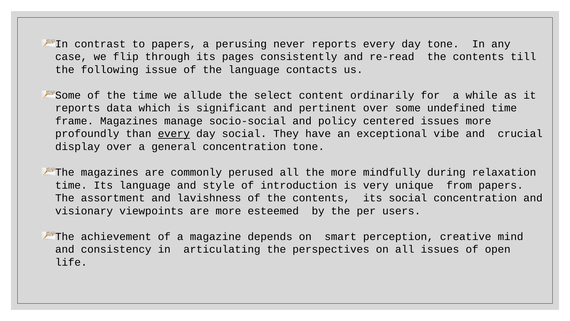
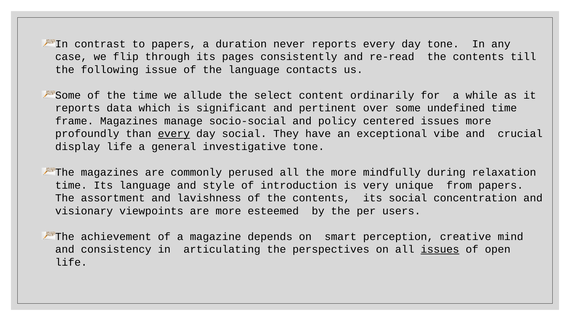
perusing: perusing -> duration
display over: over -> life
general concentration: concentration -> investigative
issues at (440, 249) underline: none -> present
